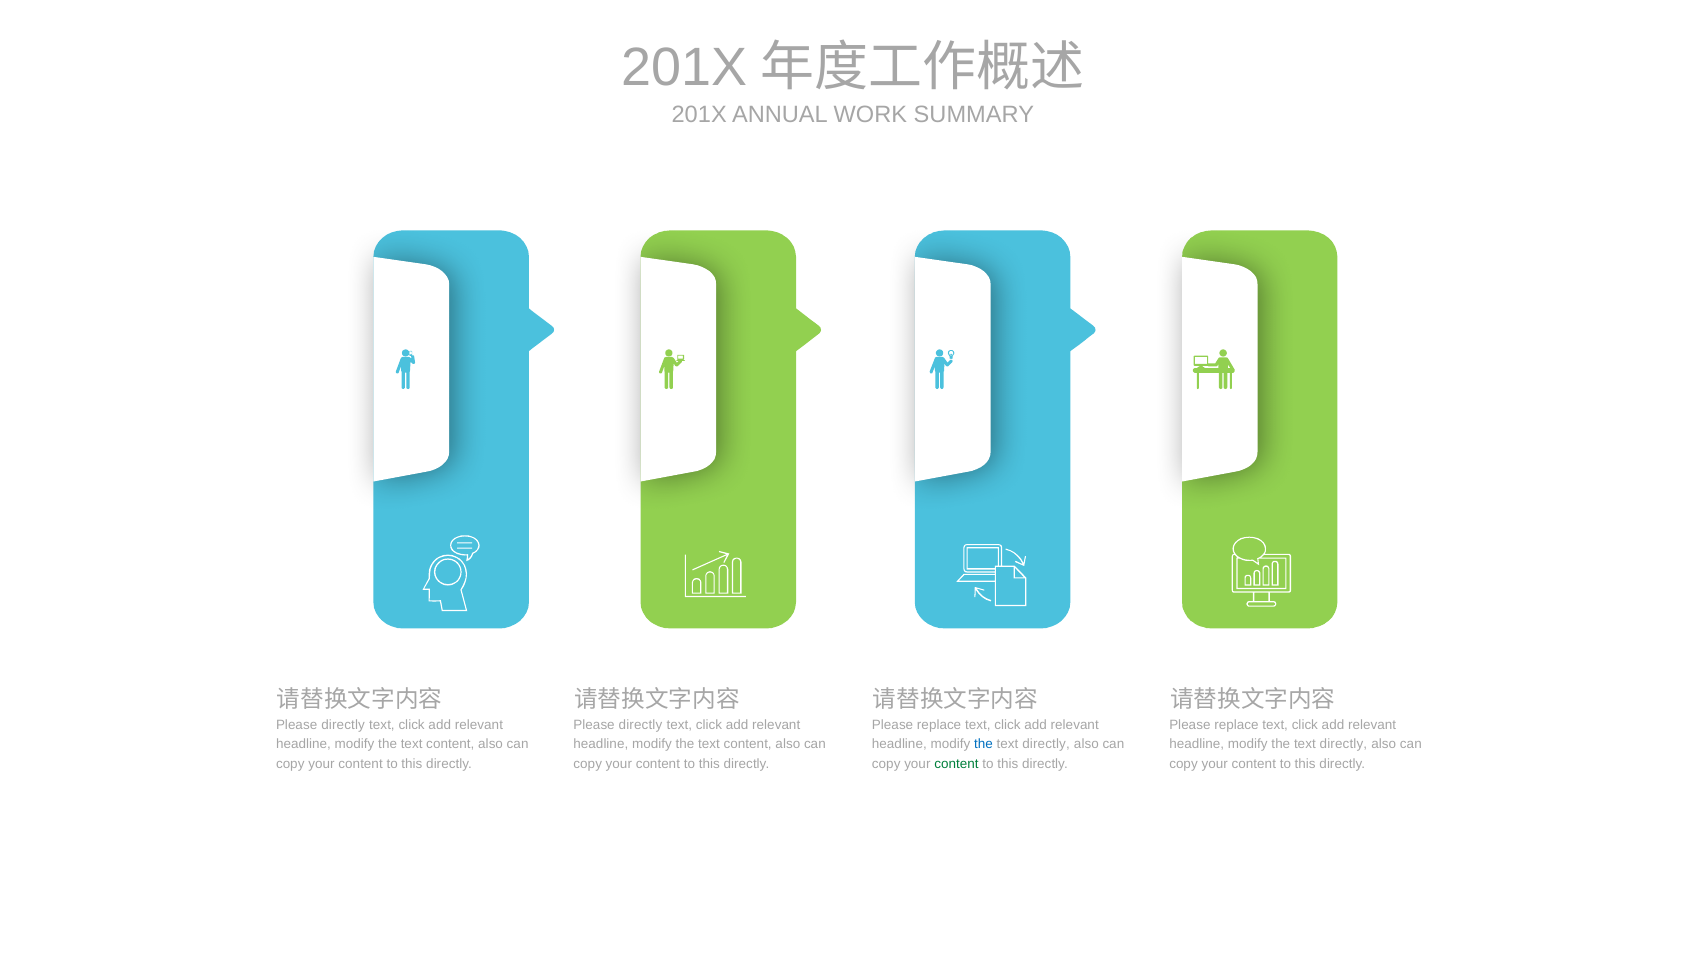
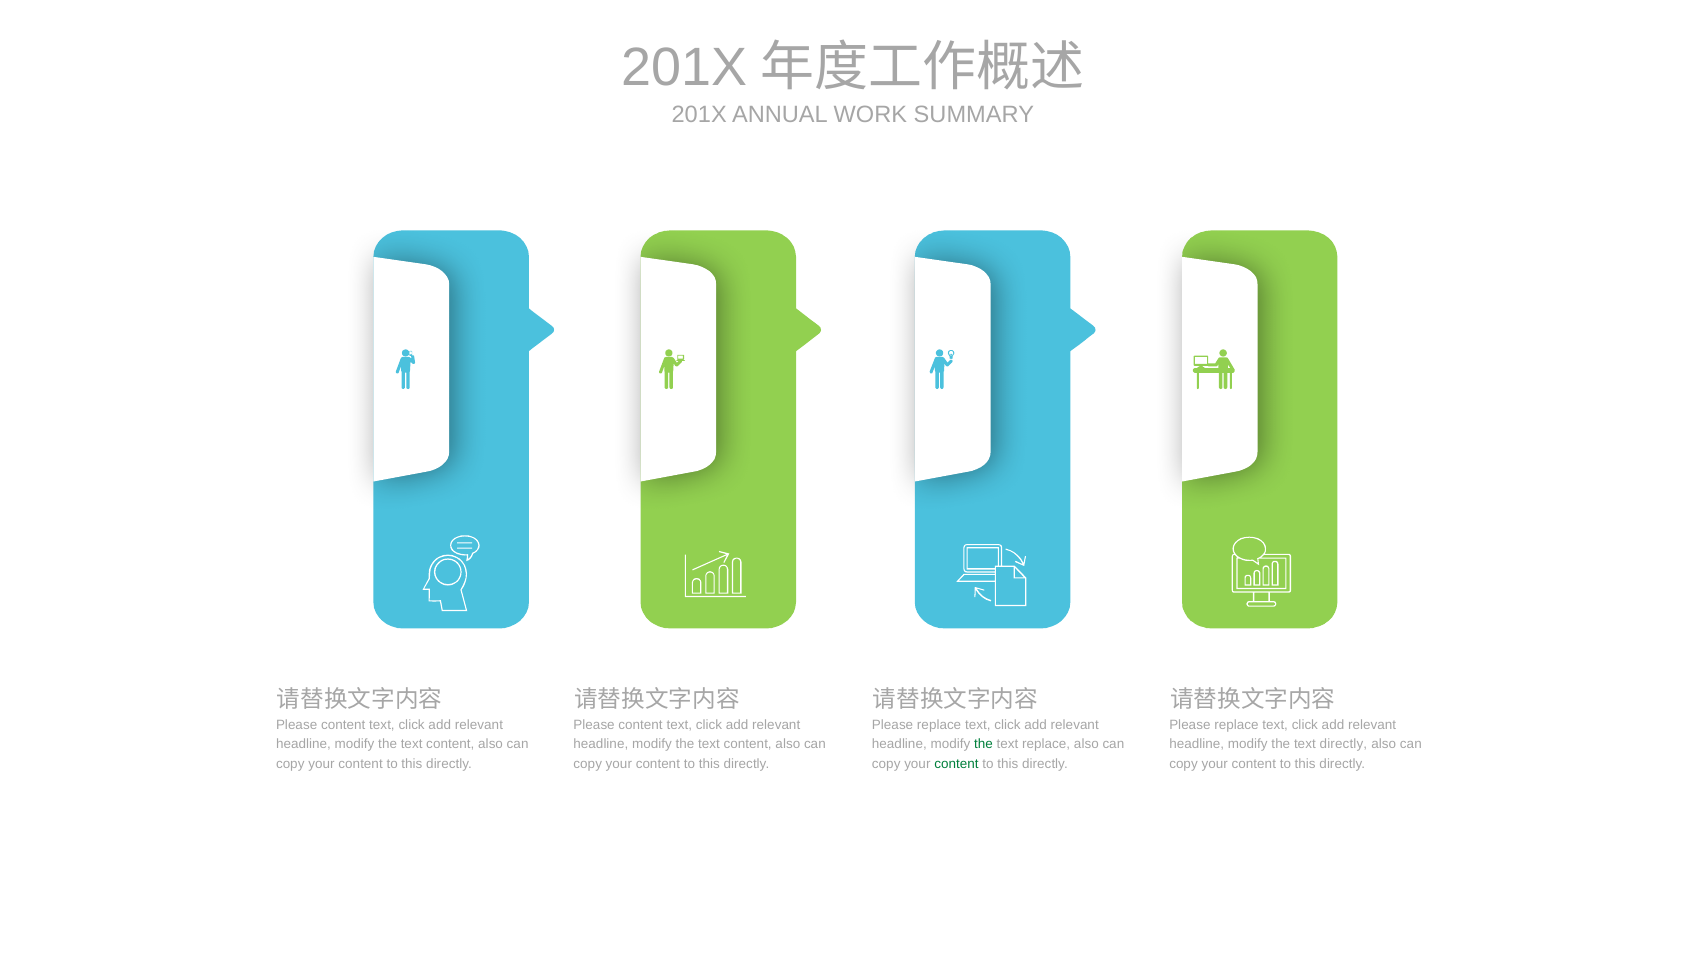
directly at (343, 725): directly -> content
directly at (641, 725): directly -> content
the at (983, 744) colour: blue -> green
directly at (1046, 744): directly -> replace
